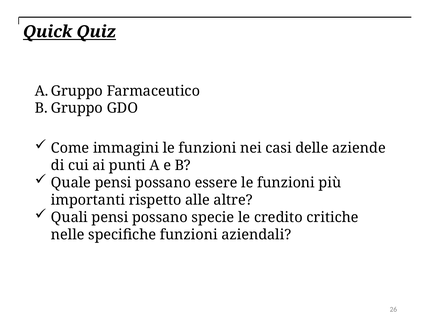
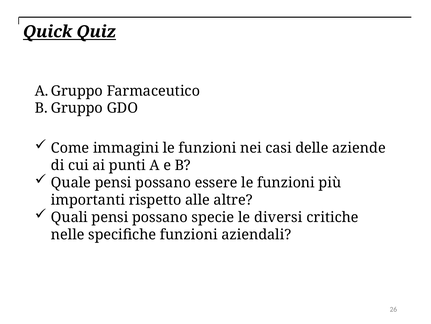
credito: credito -> diversi
